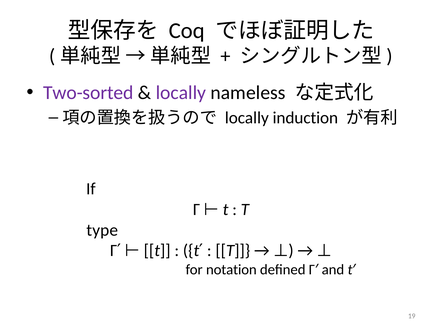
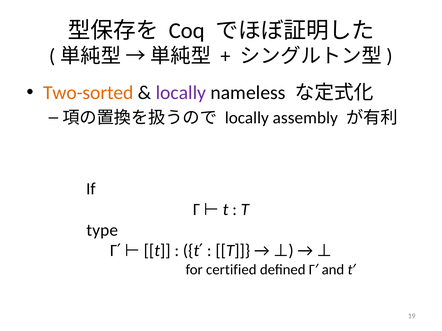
Two-sorted colour: purple -> orange
induction: induction -> assembly
notation: notation -> certified
